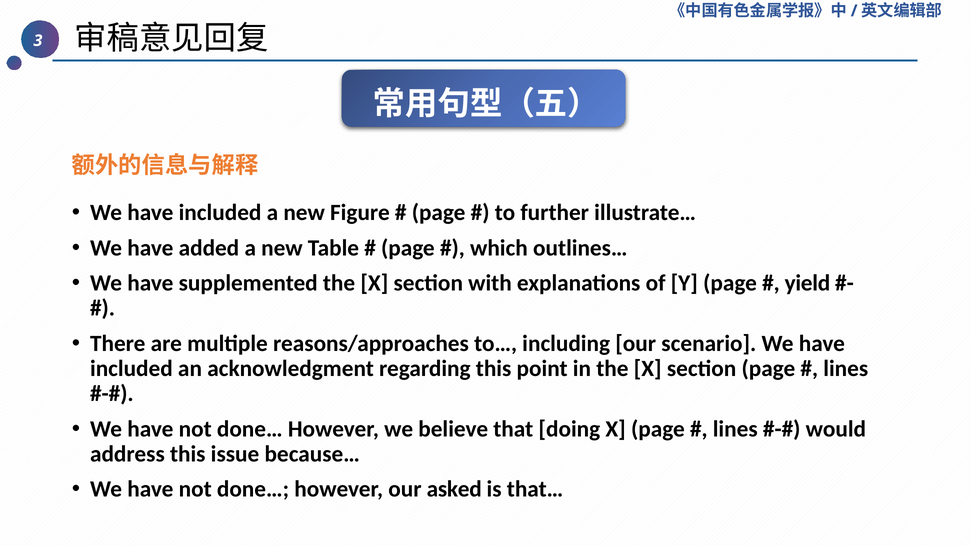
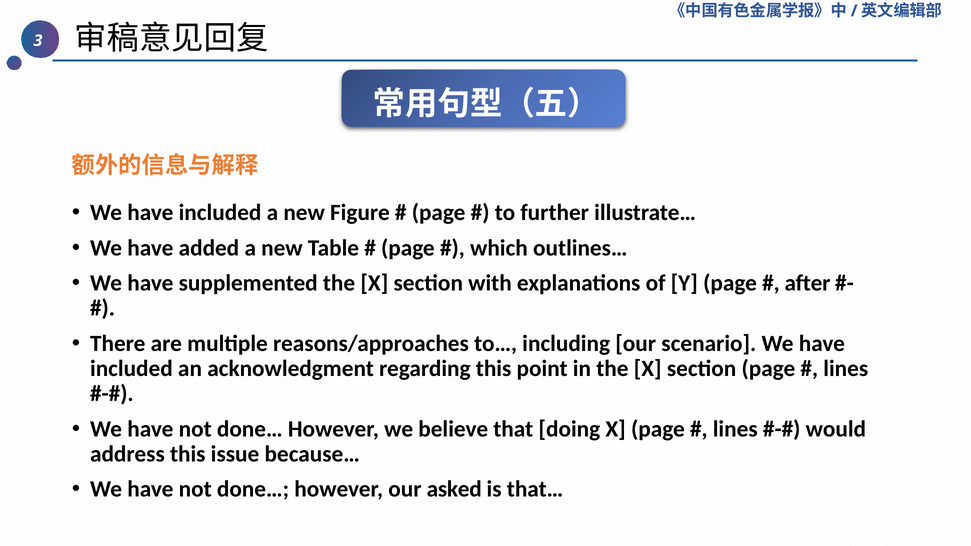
yield: yield -> after
